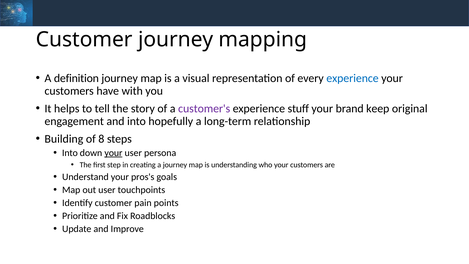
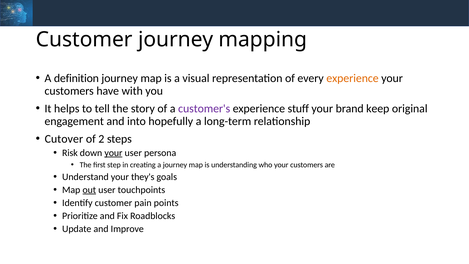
experience at (353, 78) colour: blue -> orange
Building: Building -> Cutover
8: 8 -> 2
Into at (70, 153): Into -> Risk
pros's: pros's -> they's
out underline: none -> present
